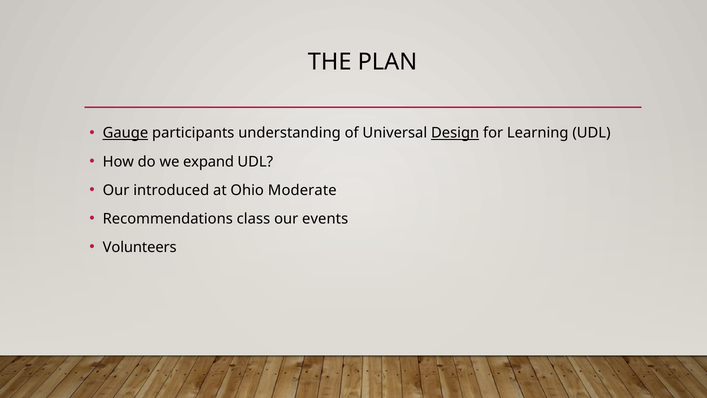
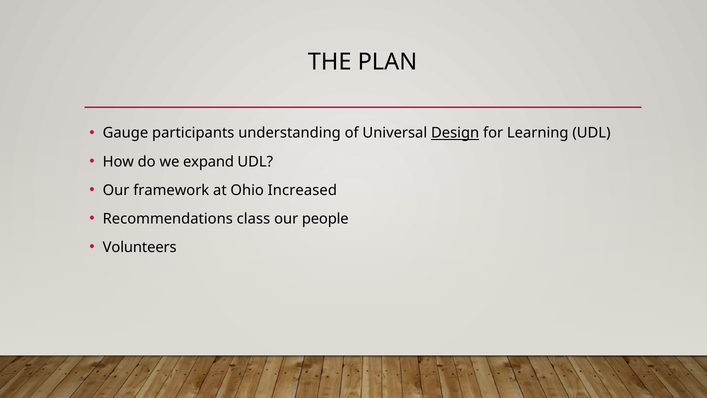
Gauge underline: present -> none
introduced: introduced -> framework
Moderate: Moderate -> Increased
events: events -> people
